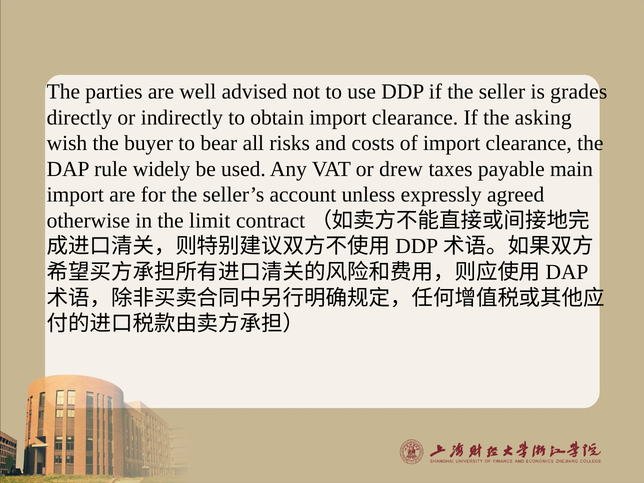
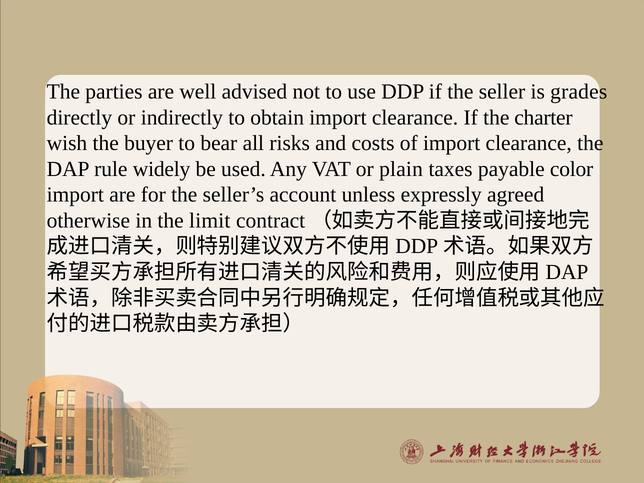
asking: asking -> charter
drew: drew -> plain
main: main -> color
